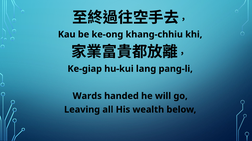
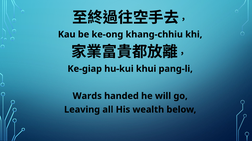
lang: lang -> khui
